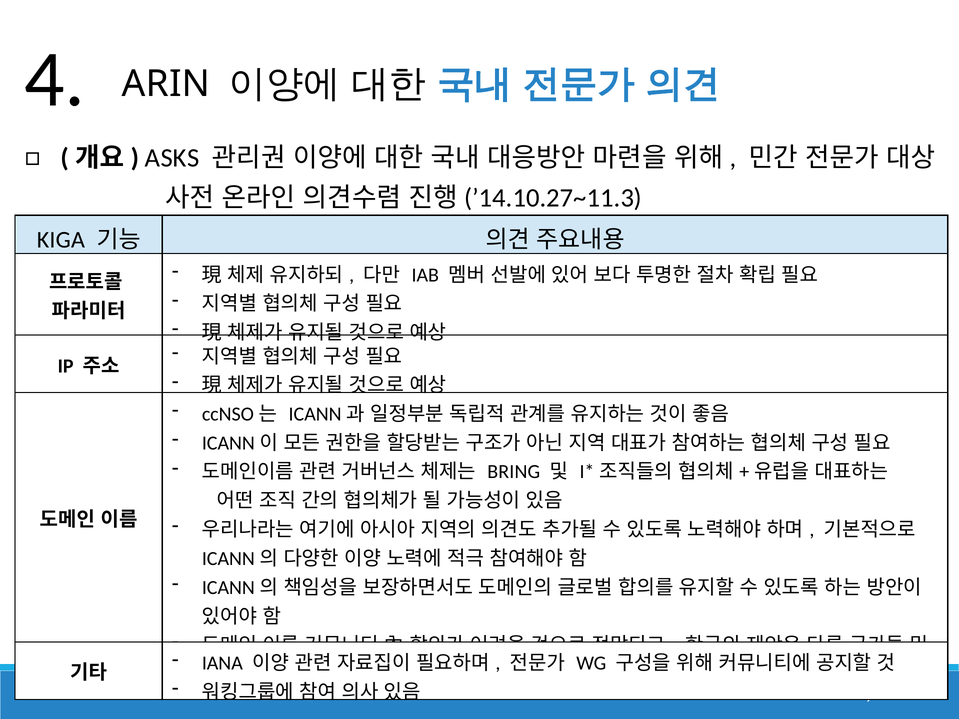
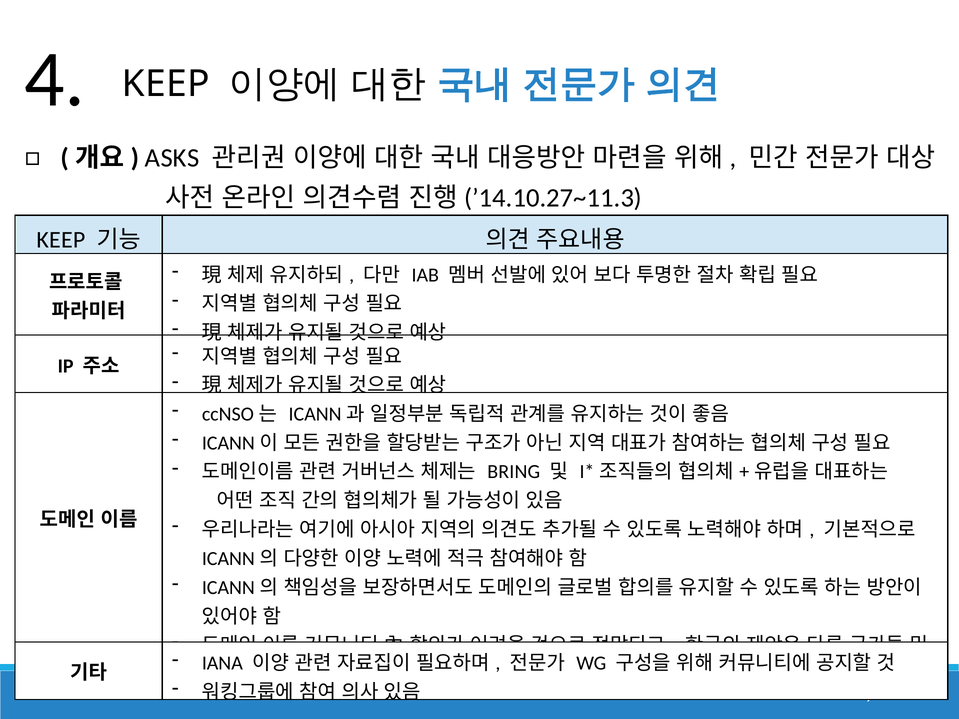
ARIN at (166, 84): ARIN -> KEEP
KIGA at (61, 240): KIGA -> KEEP
